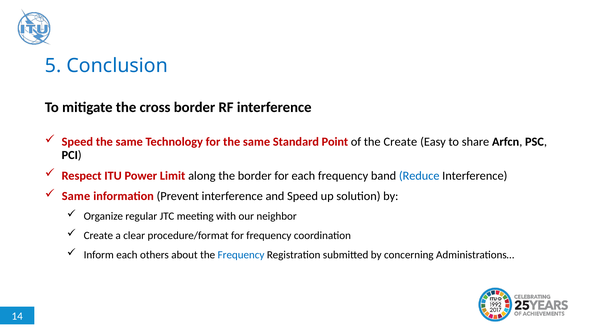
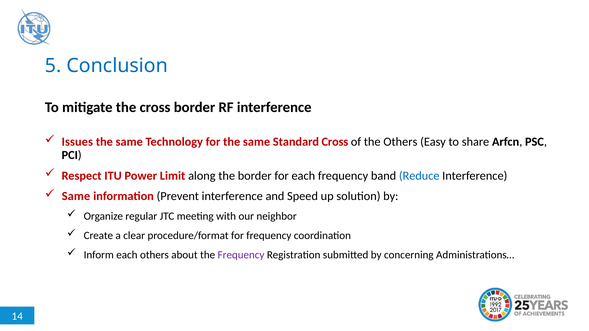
Speed at (77, 142): Speed -> Issues
Standard Point: Point -> Cross
the Create: Create -> Others
Frequency at (241, 255) colour: blue -> purple
